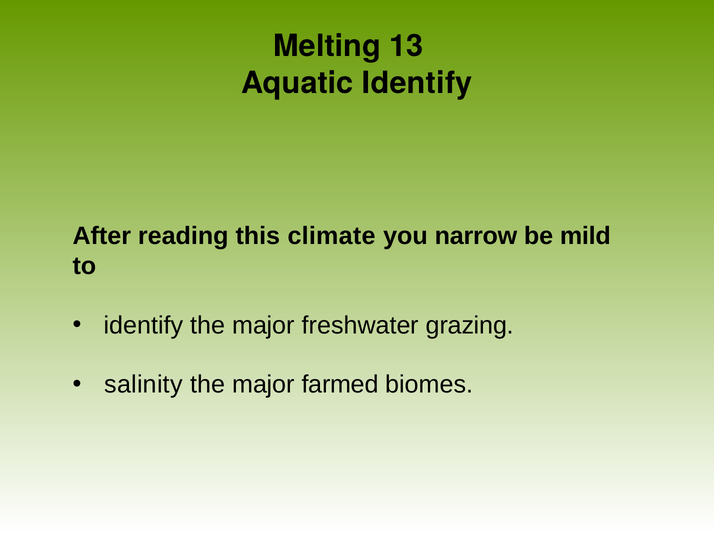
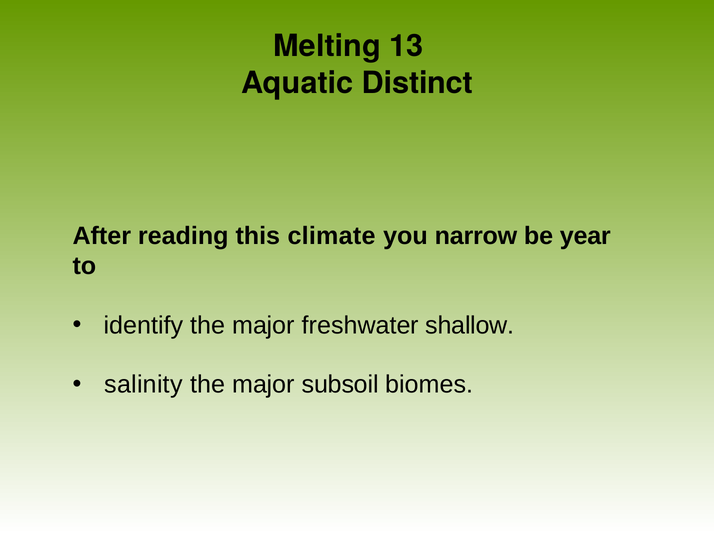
Aquatic Identify: Identify -> Distinct
mild: mild -> year
grazing: grazing -> shallow
farmed: farmed -> subsoil
